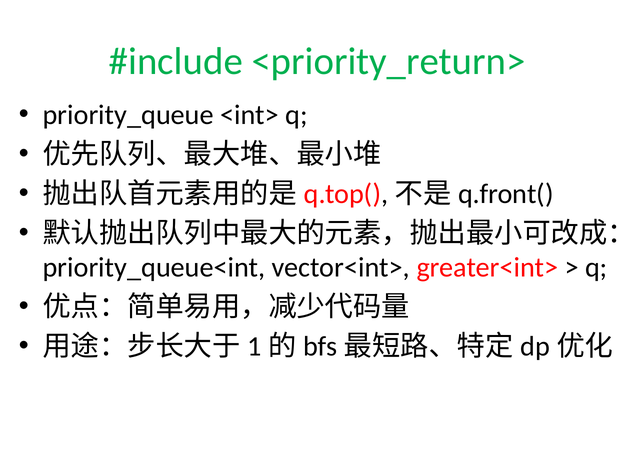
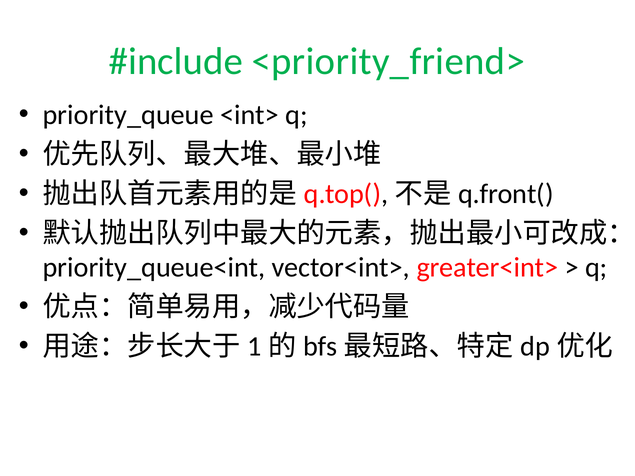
<priority_return>: <priority_return> -> <priority_friend>
